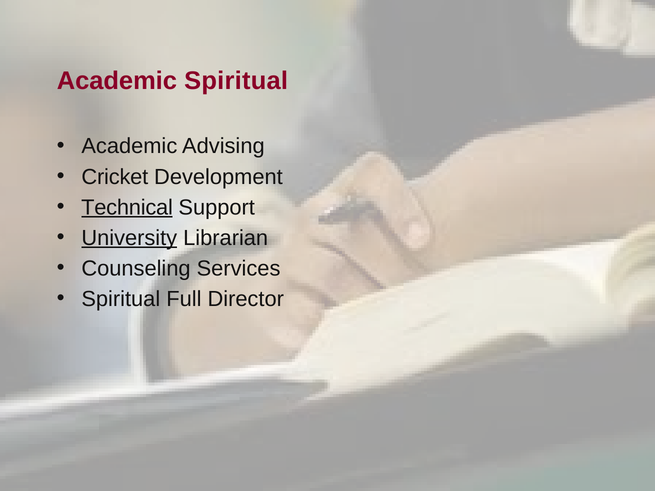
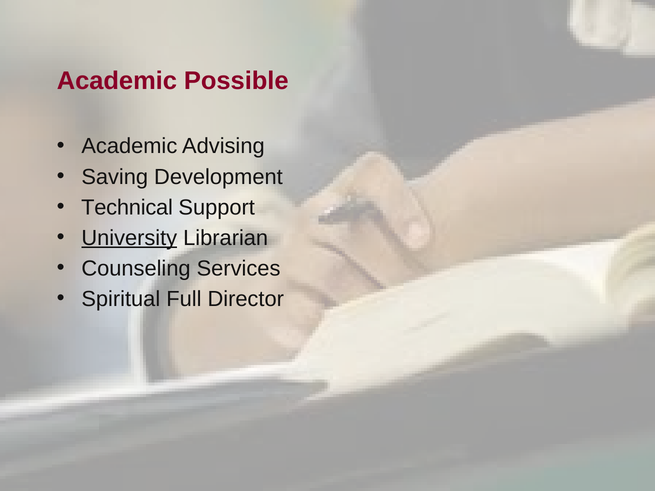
Academic Spiritual: Spiritual -> Possible
Cricket: Cricket -> Saving
Technical underline: present -> none
